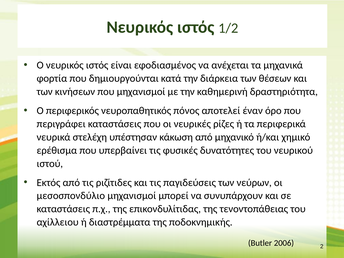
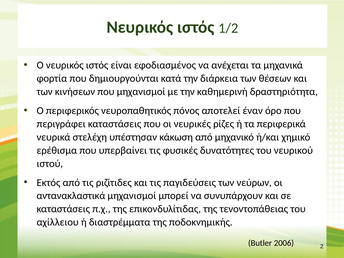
μεσοσπονδύλιο: μεσοσπονδύλιο -> αντανακλαστικά
